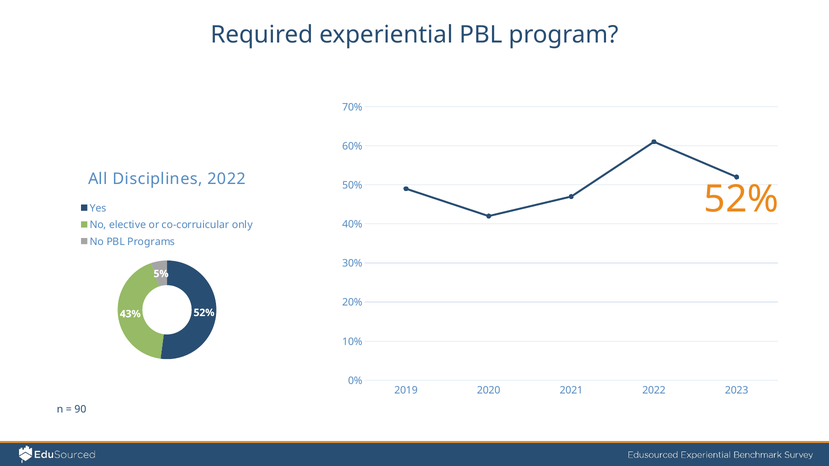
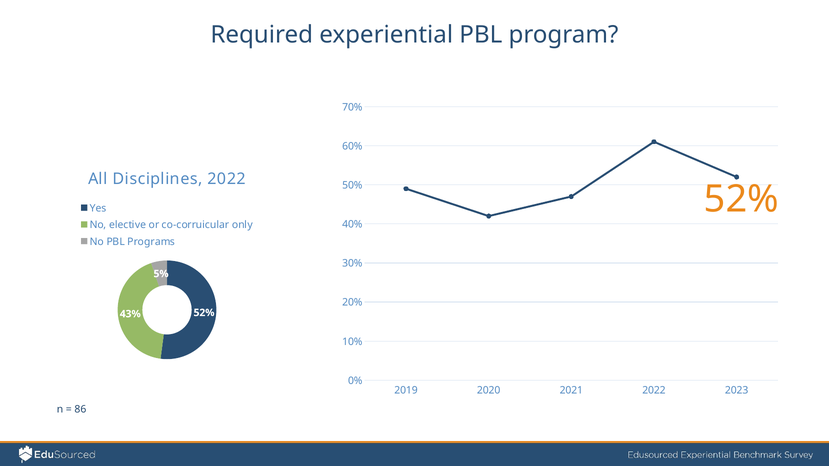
90: 90 -> 86
